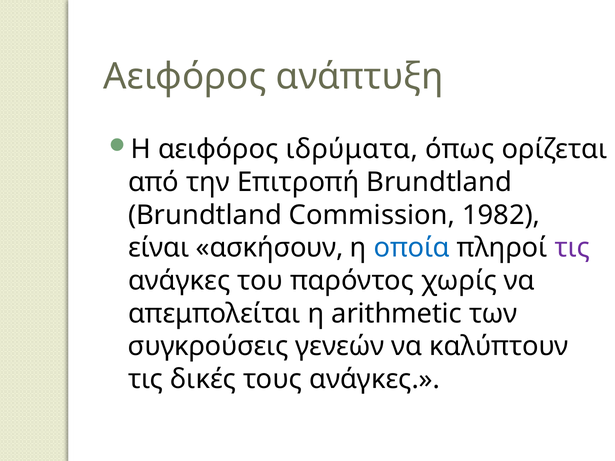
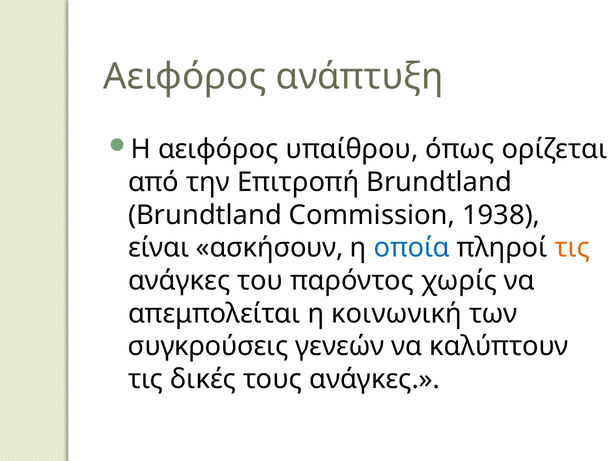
ιδρύματα: ιδρύματα -> υπαίθρου
1982: 1982 -> 1938
τις at (572, 248) colour: purple -> orange
arithmetic: arithmetic -> κοινωνική
